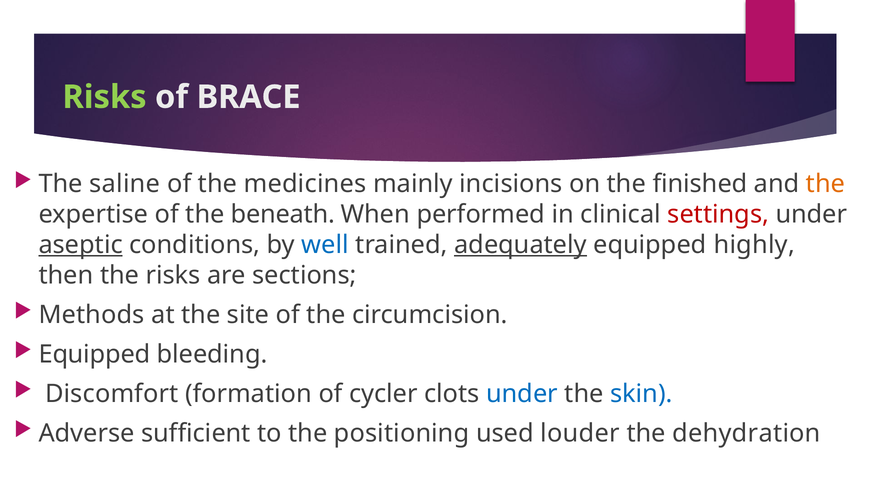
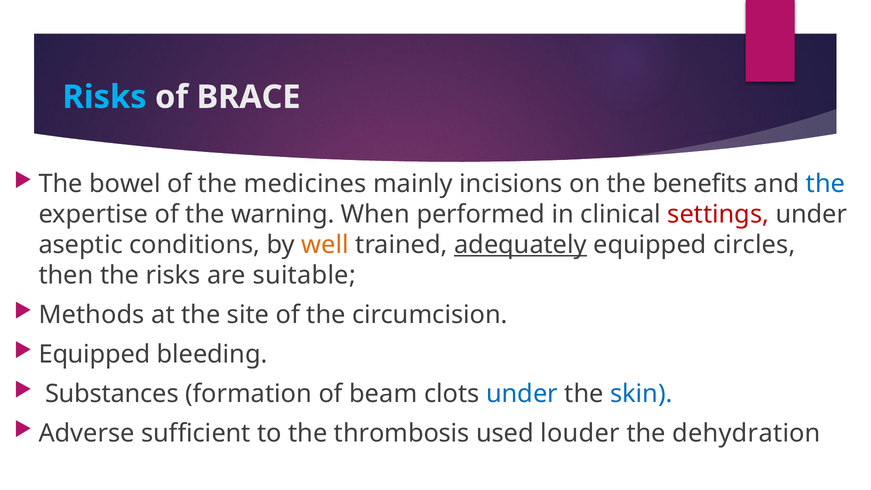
Risks at (104, 97) colour: light green -> light blue
saline: saline -> bowel
finished: finished -> benefits
the at (826, 184) colour: orange -> blue
beneath: beneath -> warning
aseptic underline: present -> none
well colour: blue -> orange
highly: highly -> circles
sections: sections -> suitable
Discomfort: Discomfort -> Substances
cycler: cycler -> beam
positioning: positioning -> thrombosis
